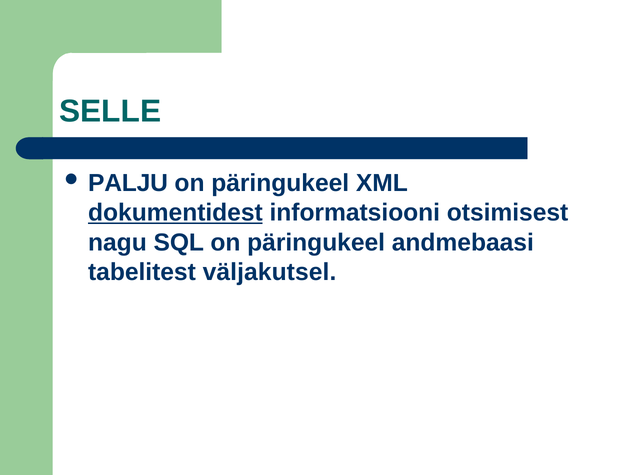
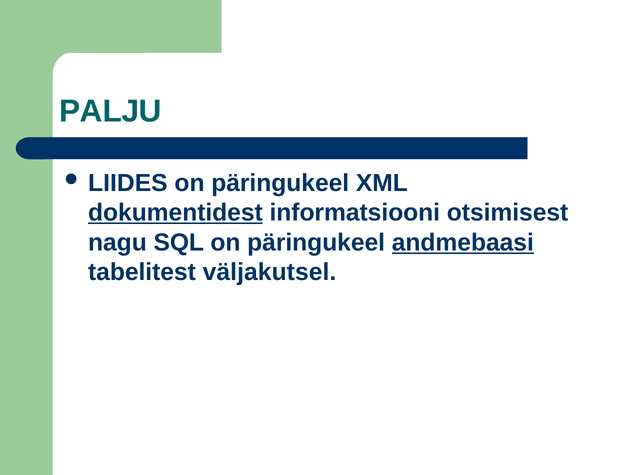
SELLE: SELLE -> PALJU
PALJU: PALJU -> LIIDES
andmebaasi underline: none -> present
